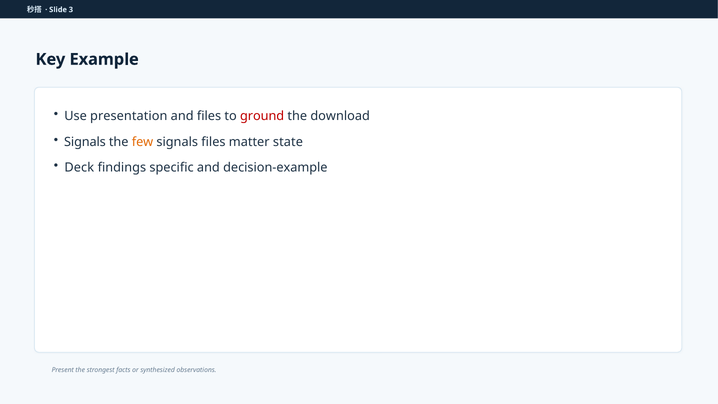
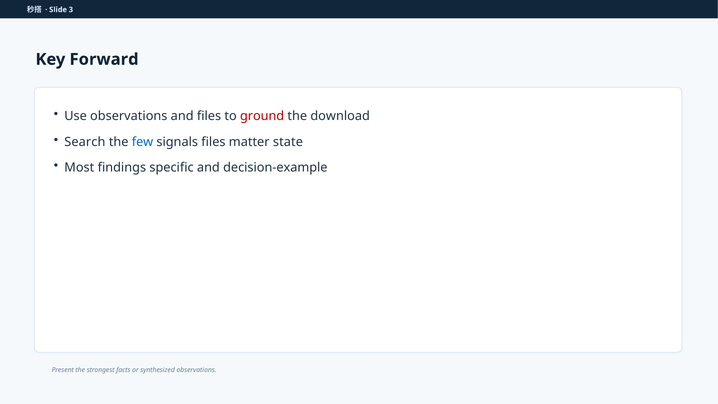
Example: Example -> Forward
Use presentation: presentation -> observations
Signals at (85, 142): Signals -> Search
few colour: orange -> blue
Deck: Deck -> Most
